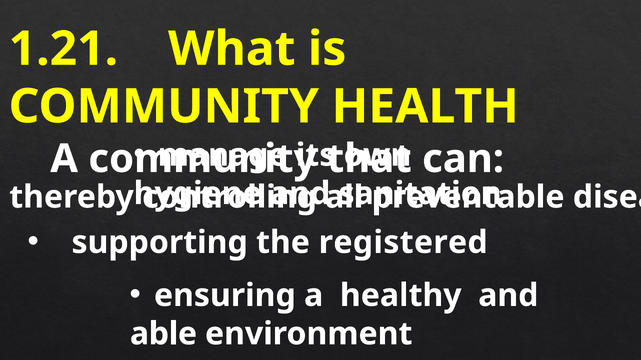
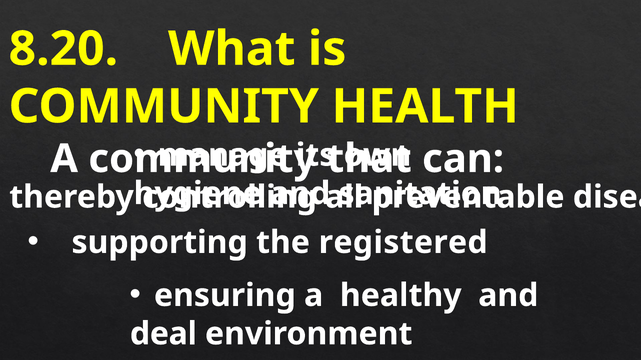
1.21: 1.21 -> 8.20
able: able -> deal
